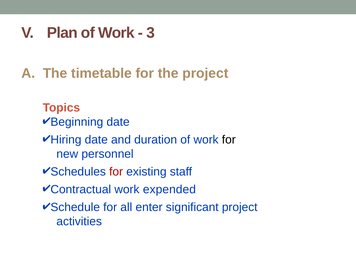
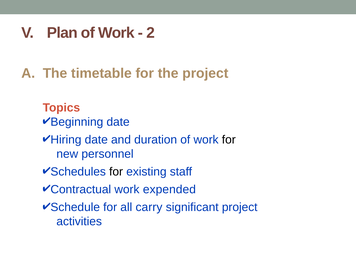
3: 3 -> 2
for at (116, 172) colour: red -> black
enter: enter -> carry
